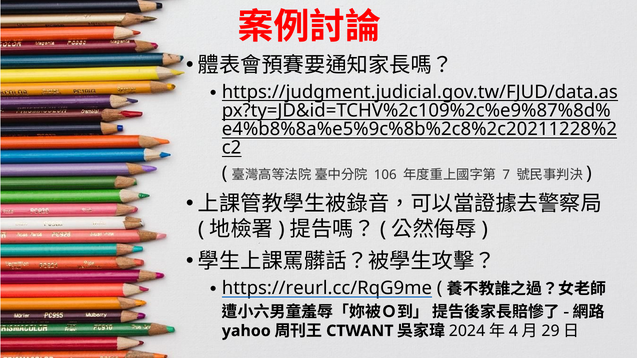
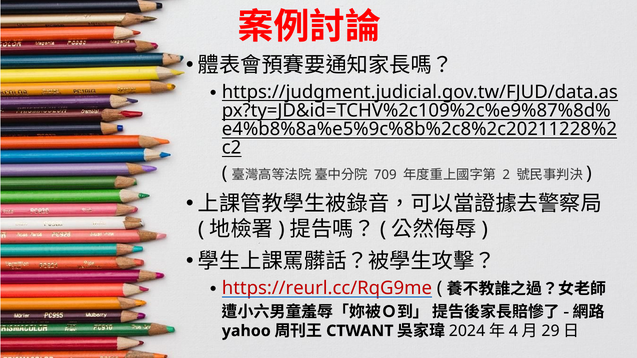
106: 106 -> 709
7: 7 -> 2
https://reurl.cc/RqG9me colour: black -> red
